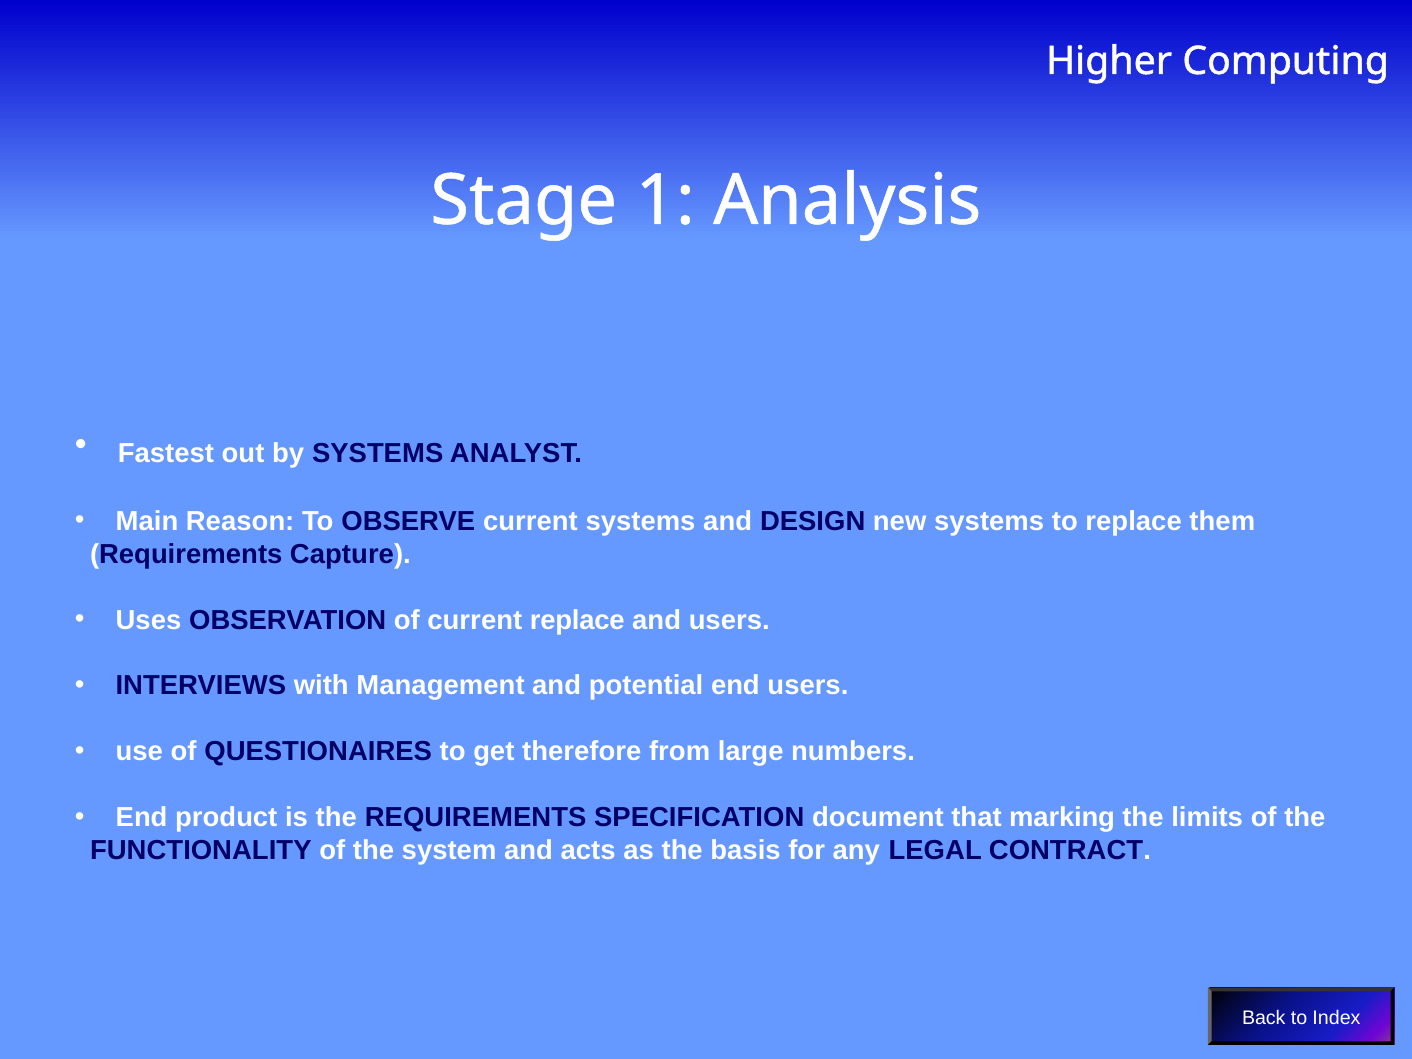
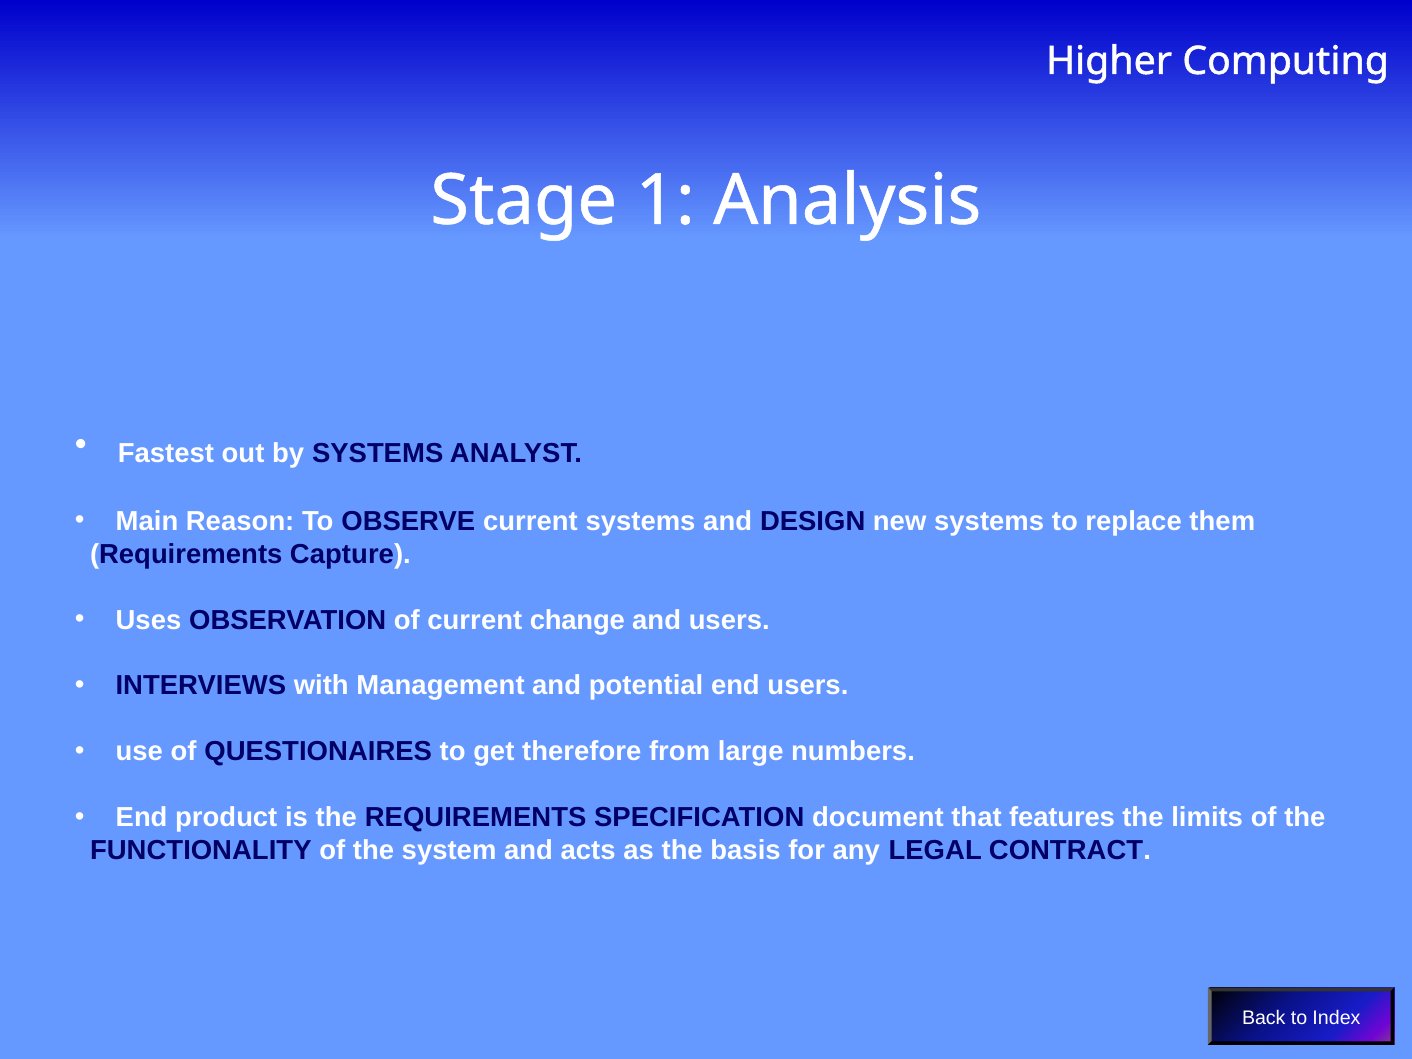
current replace: replace -> change
marking: marking -> features
